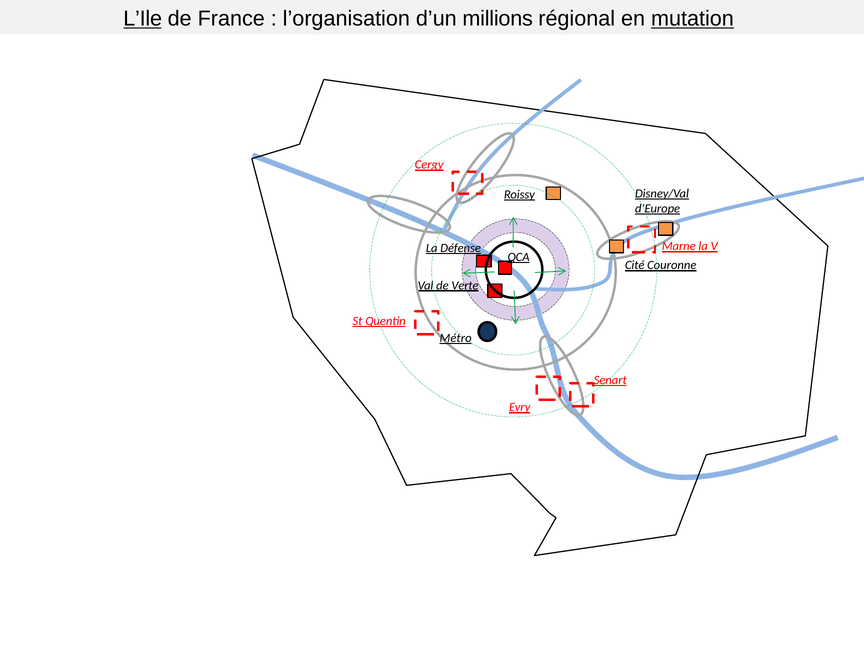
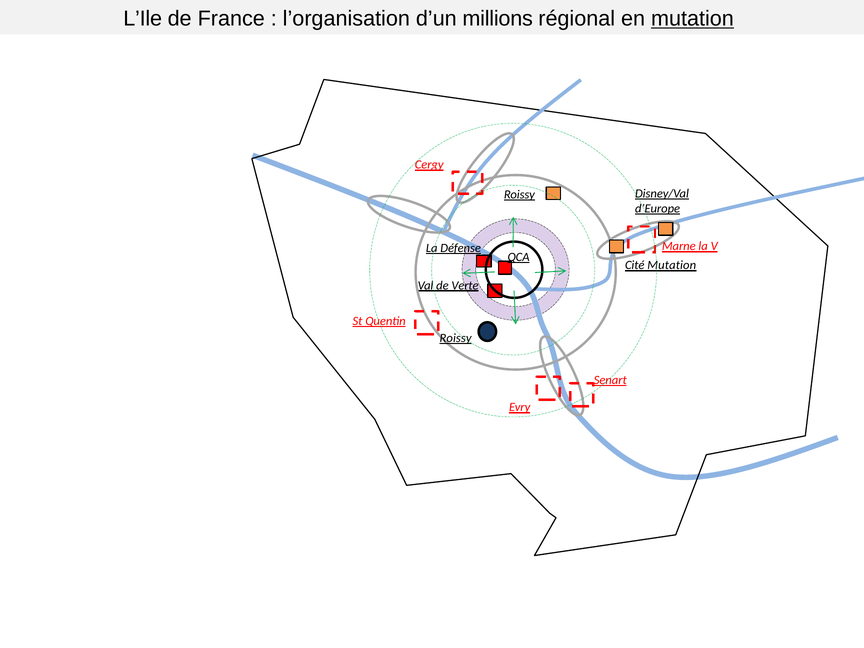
L’Ile underline: present -> none
Cité Couronne: Couronne -> Mutation
Métro at (456, 338): Métro -> Roissy
